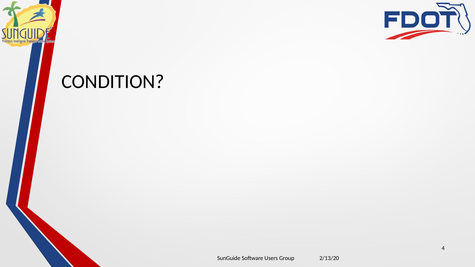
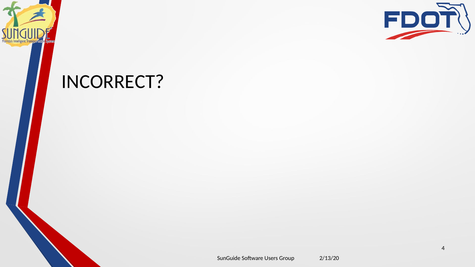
CONDITION: CONDITION -> INCORRECT
